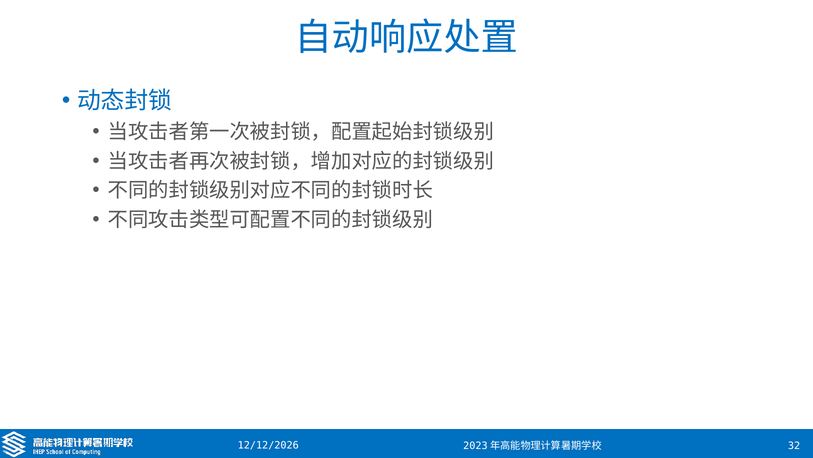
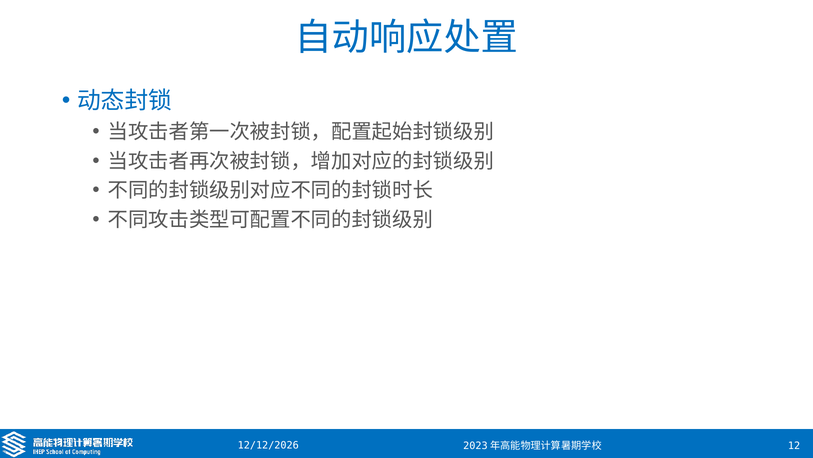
32: 32 -> 12
